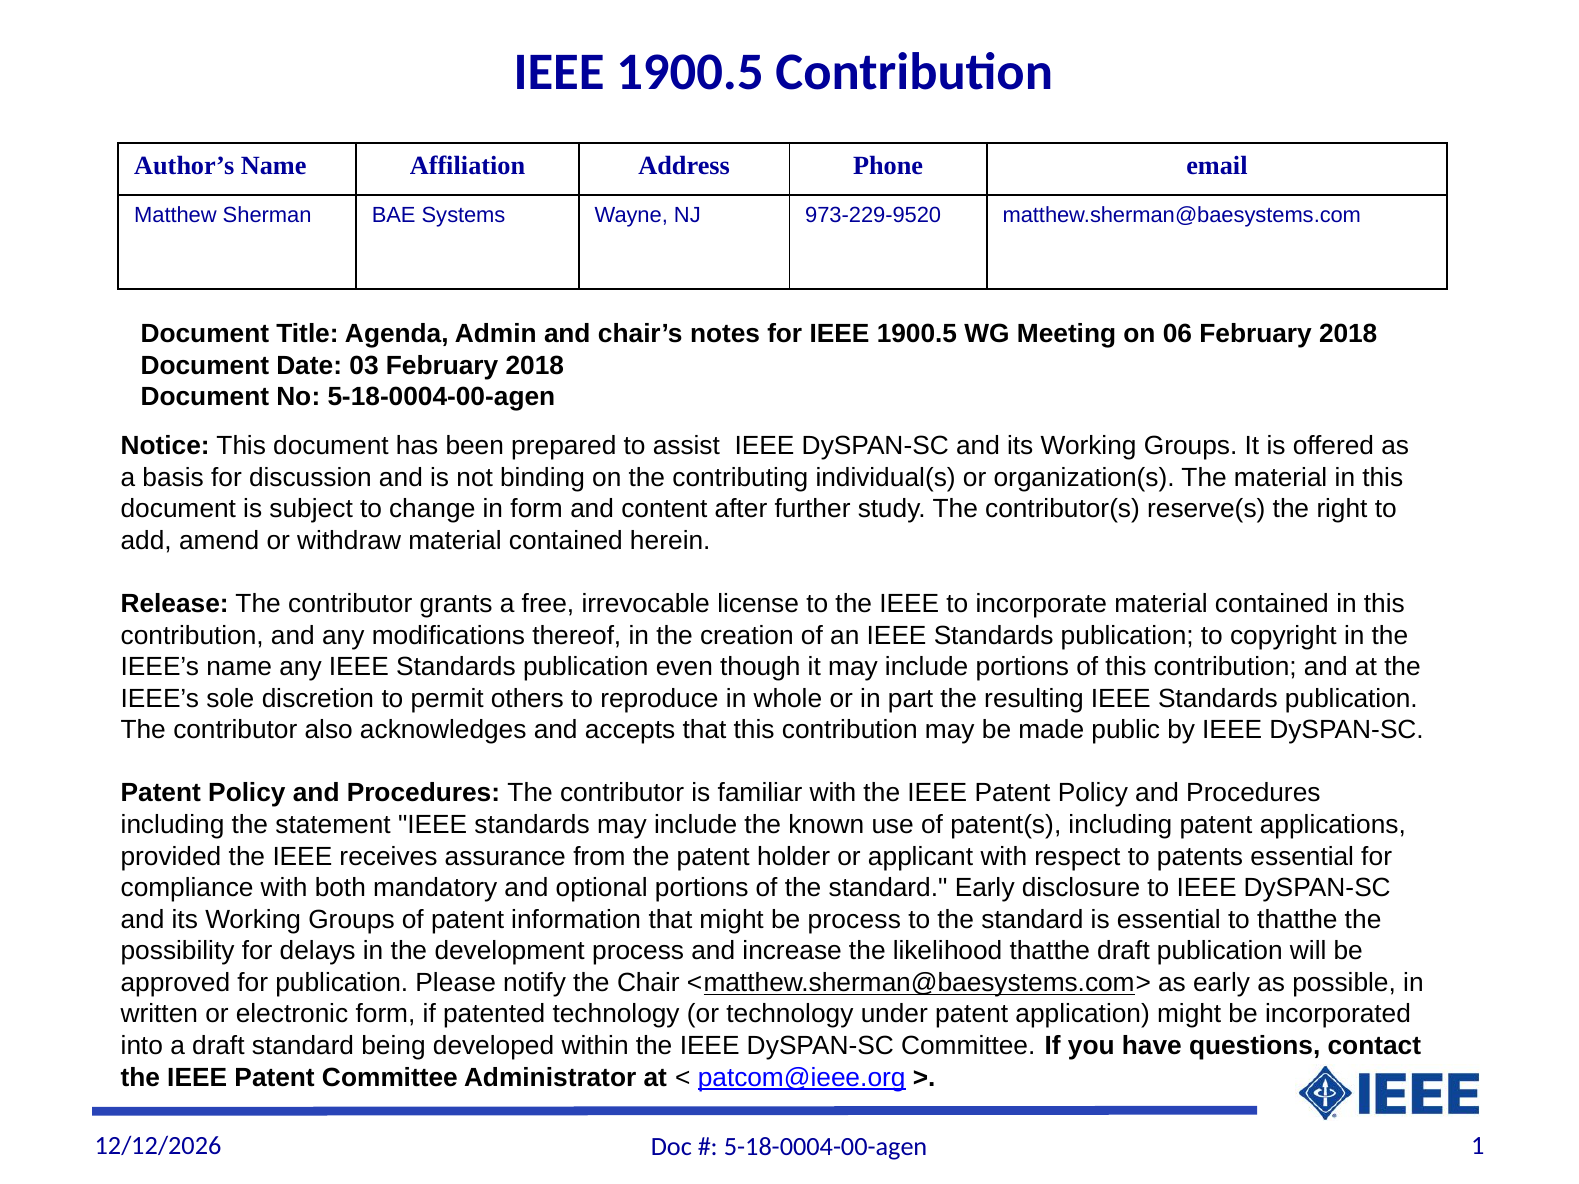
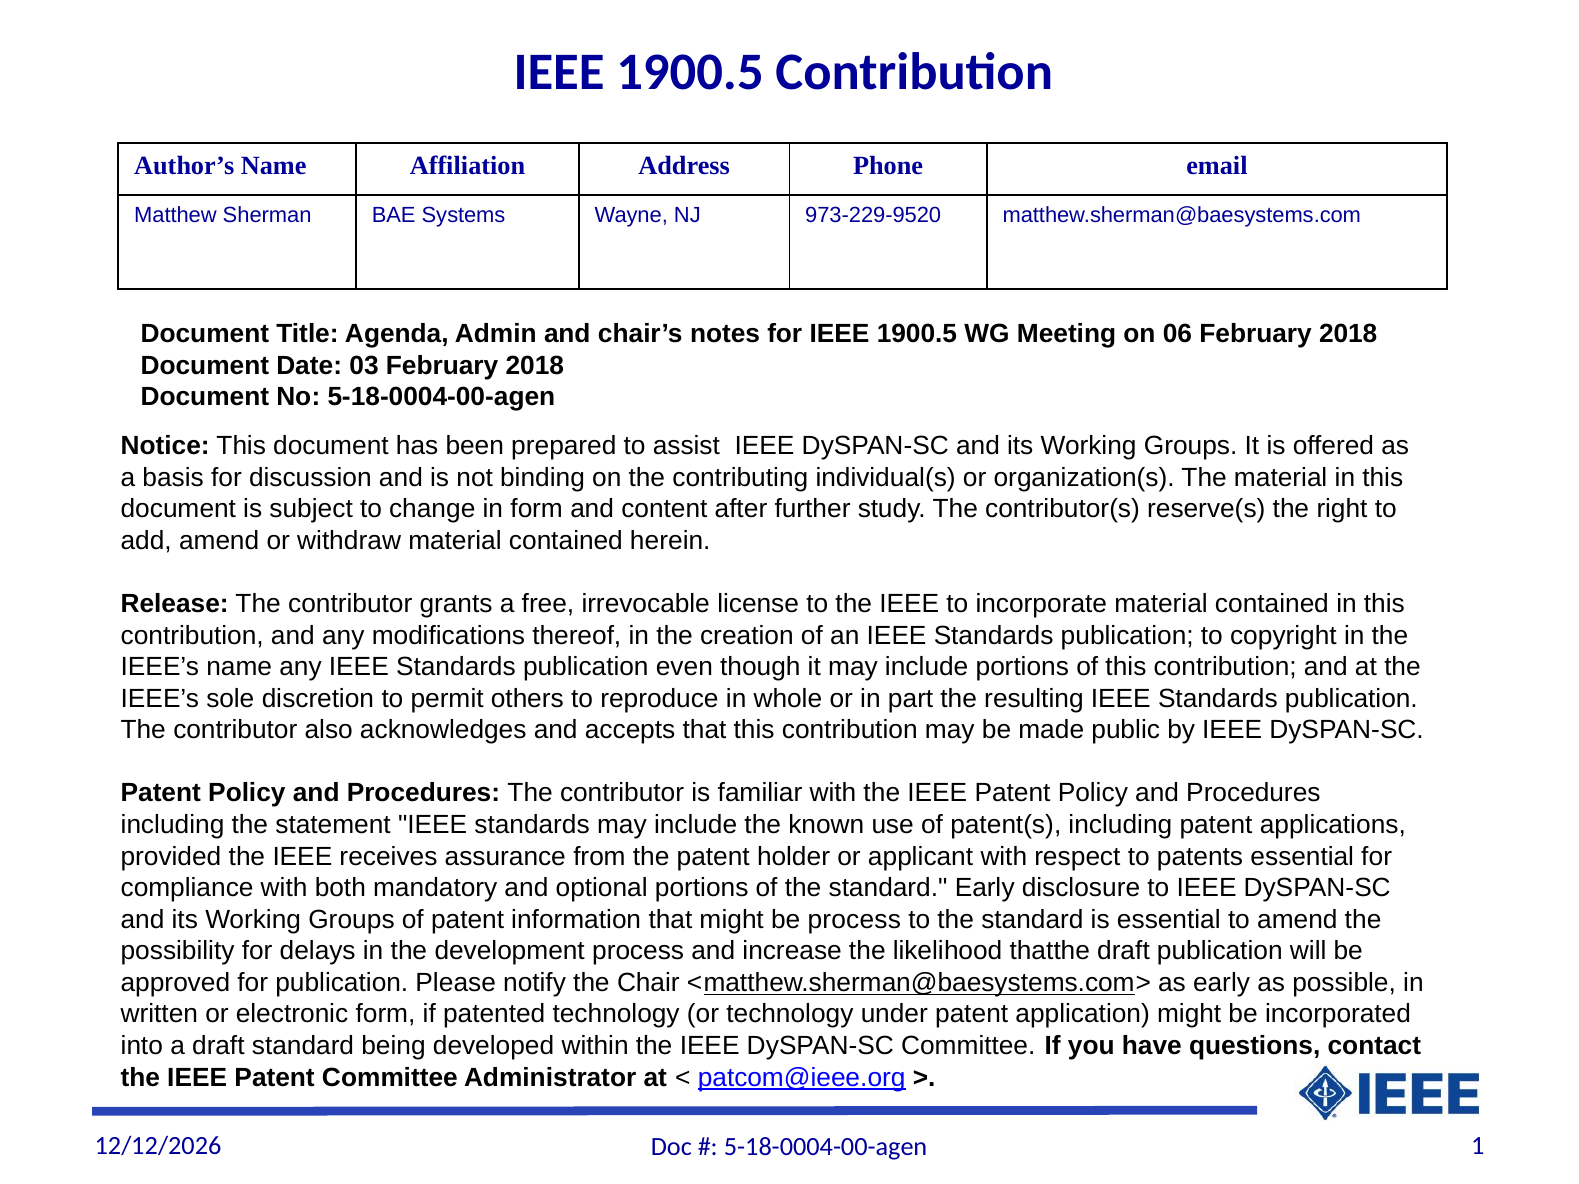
to thatthe: thatthe -> amend
